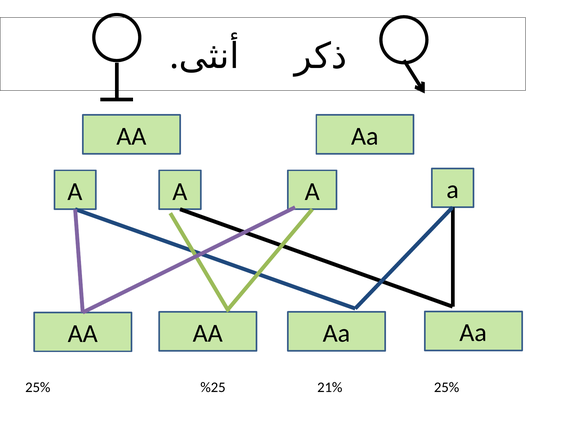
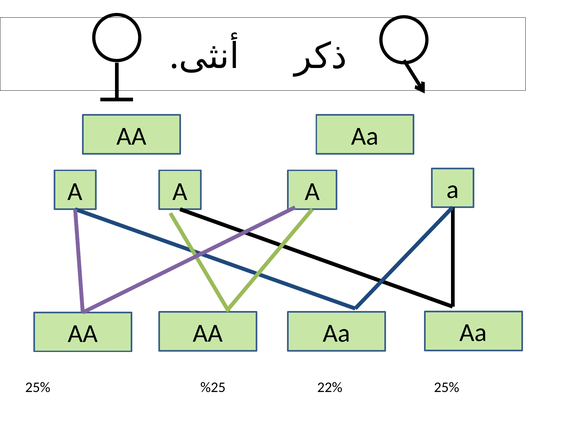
21%: 21% -> 22%
